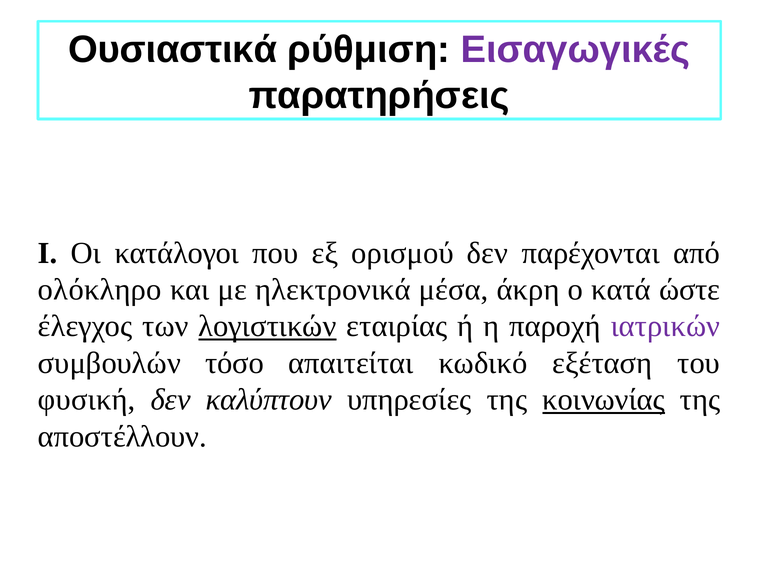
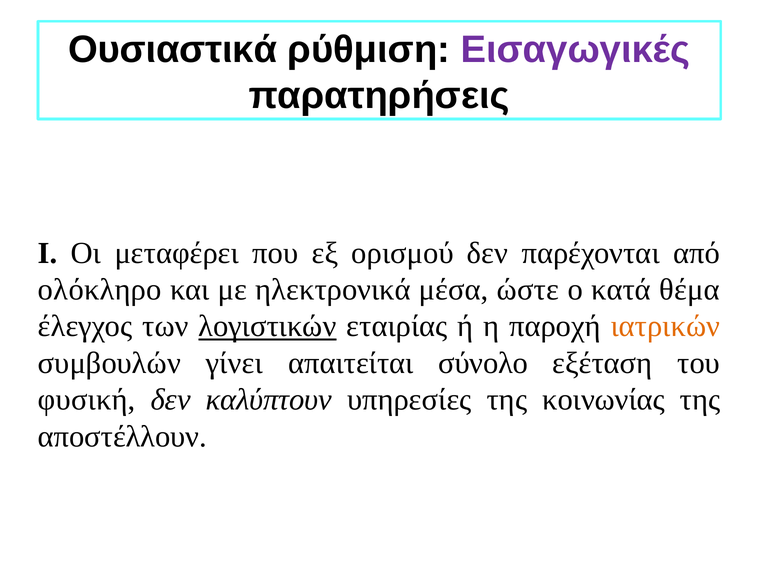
κατάλογοι: κατάλογοι -> μεταφέρει
άκρη: άκρη -> ώστε
ώστε: ώστε -> θέμα
ιατρικών colour: purple -> orange
τόσο: τόσο -> γίνει
κωδικό: κωδικό -> σύνολο
κοινωνίας underline: present -> none
